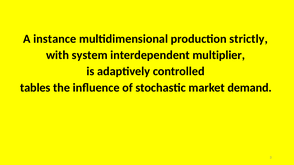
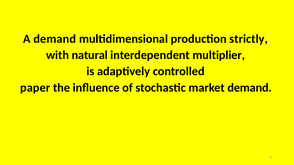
A instance: instance -> demand
system: system -> natural
tables: tables -> paper
